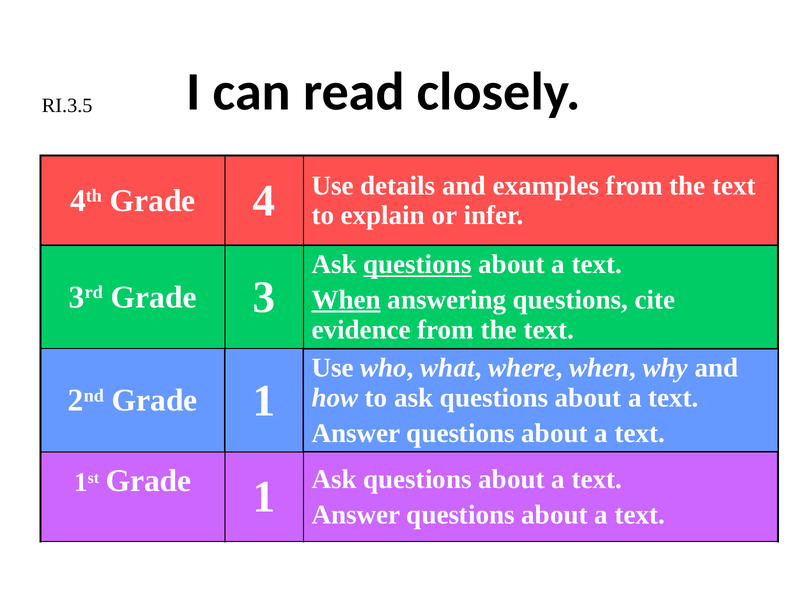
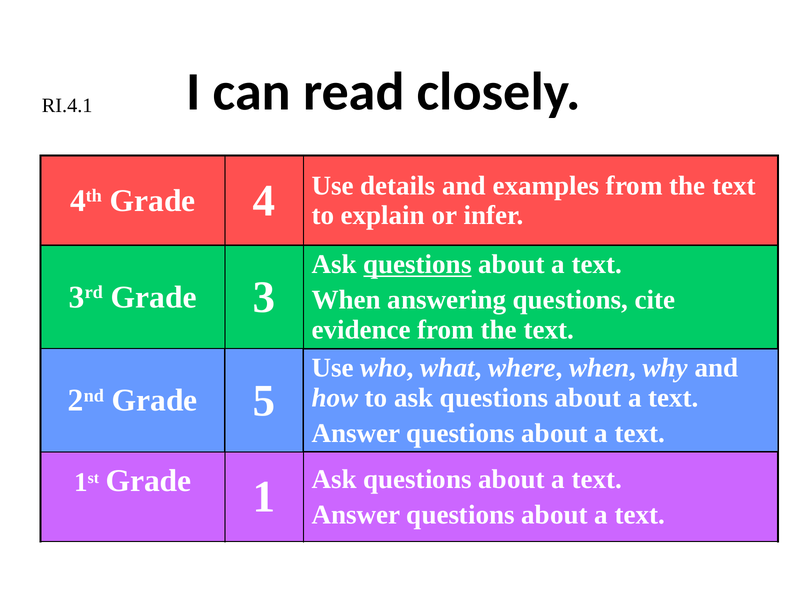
RI.3.5: RI.3.5 -> RI.4.1
When at (346, 300) underline: present -> none
2nd Grade 1: 1 -> 5
